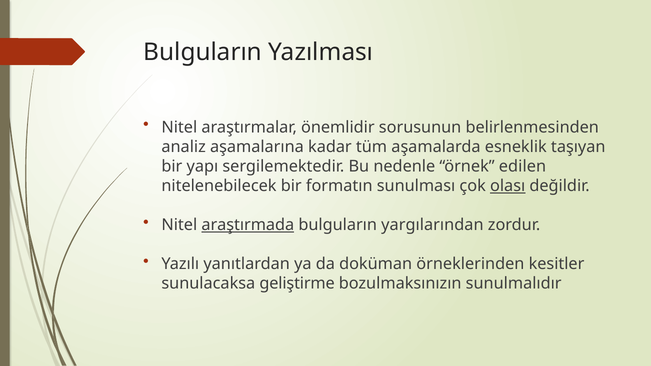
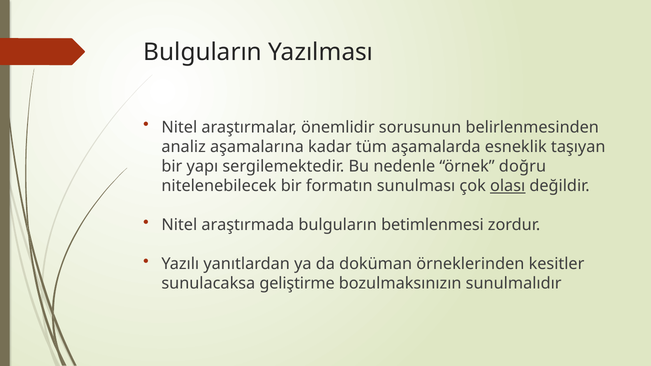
edilen: edilen -> doğru
araştırmada underline: present -> none
yargılarından: yargılarından -> betimlenmesi
